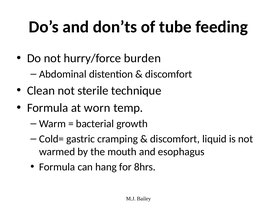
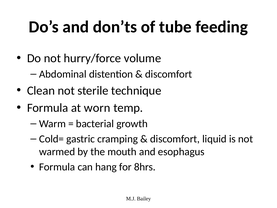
burden: burden -> volume
